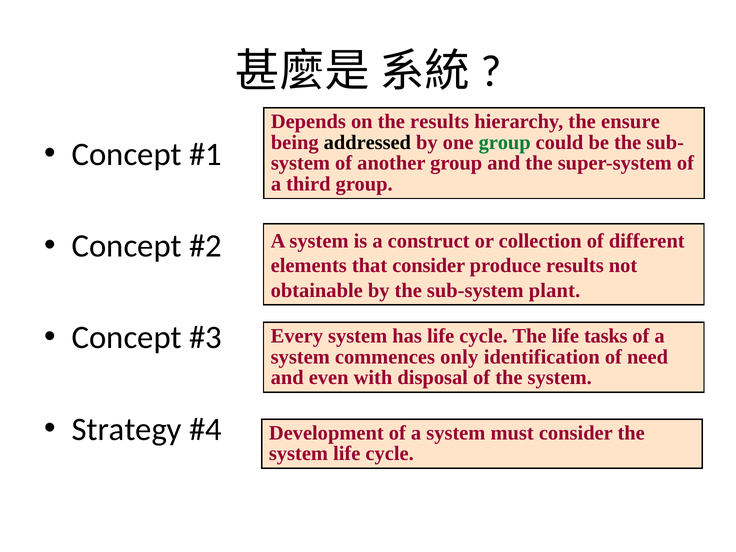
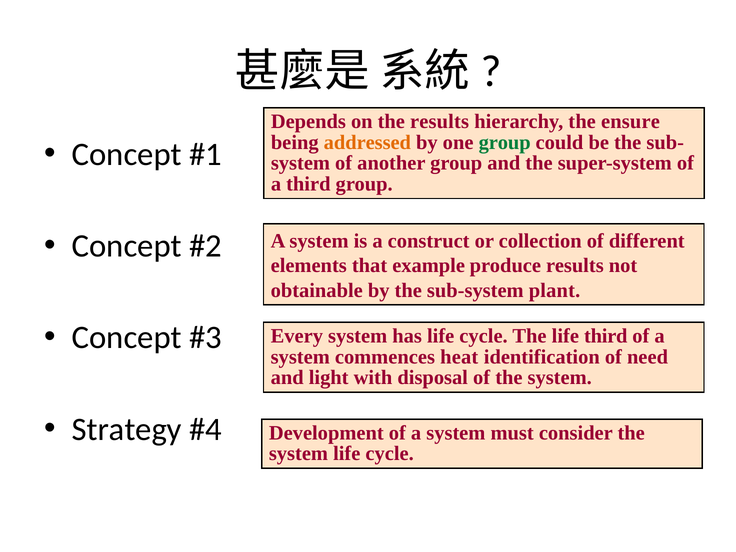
addressed colour: black -> orange
that consider: consider -> example
life tasks: tasks -> third
only: only -> heat
even: even -> light
